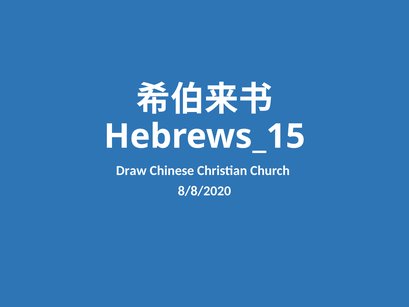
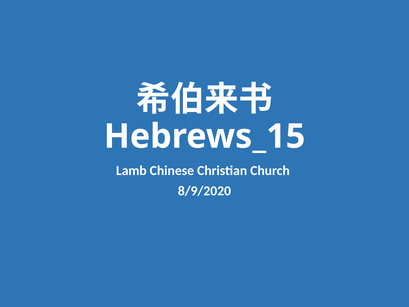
Draw: Draw -> Lamb
8/8/2020: 8/8/2020 -> 8/9/2020
